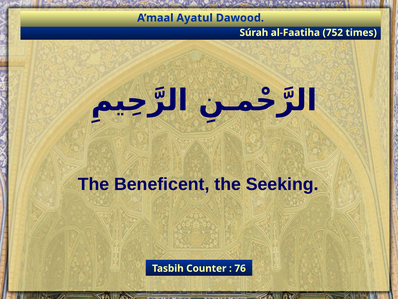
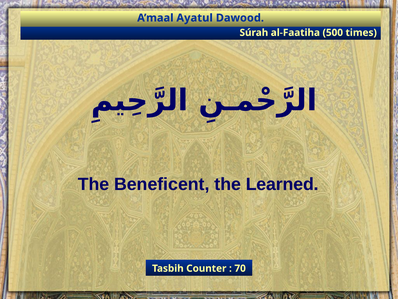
752: 752 -> 500
Seeking: Seeking -> Learned
76: 76 -> 70
